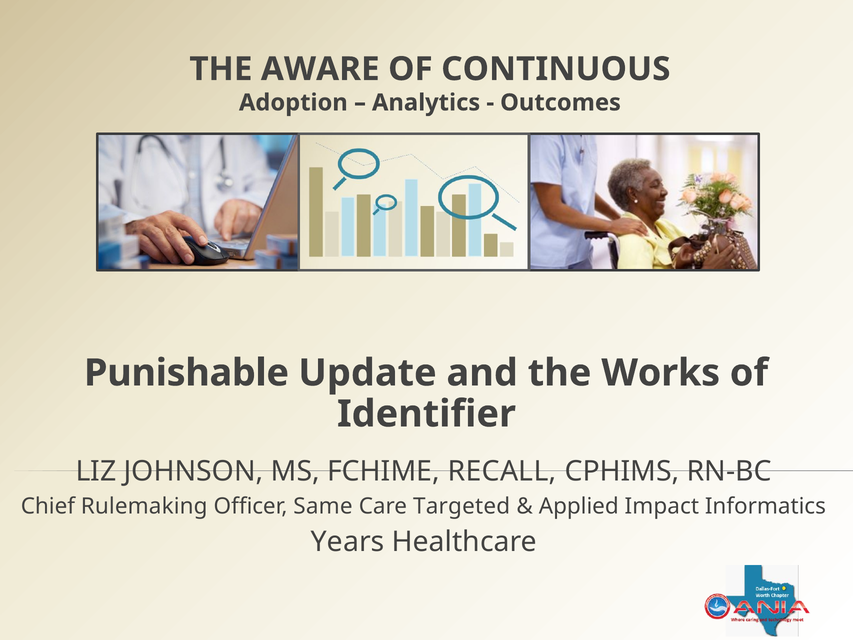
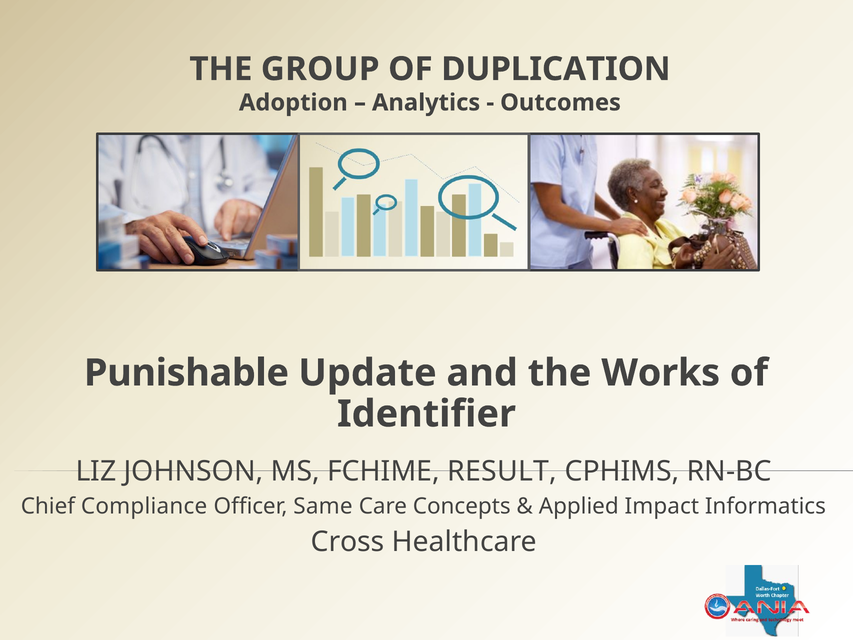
AWARE: AWARE -> GROUP
CONTINUOUS: CONTINUOUS -> DUPLICATION
RECALL: RECALL -> RESULT
Rulemaking: Rulemaking -> Compliance
Targeted: Targeted -> Concepts
Years: Years -> Cross
